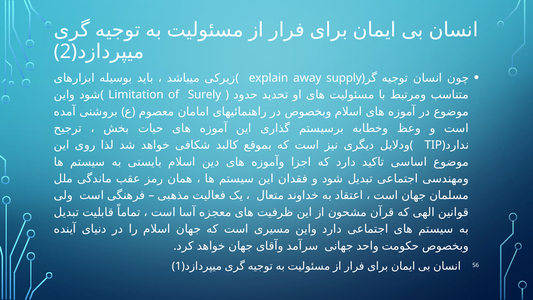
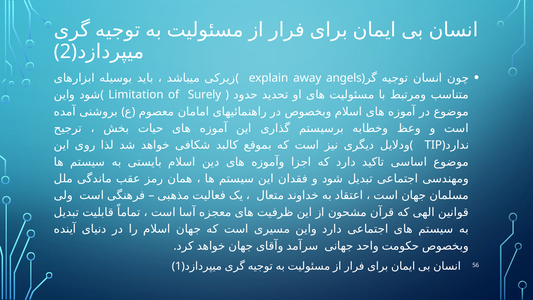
supply: supply -> angels
